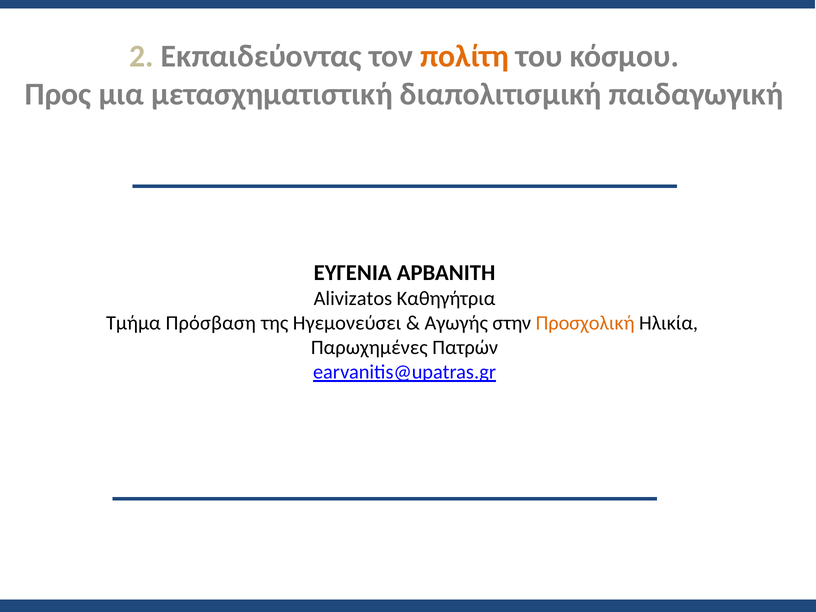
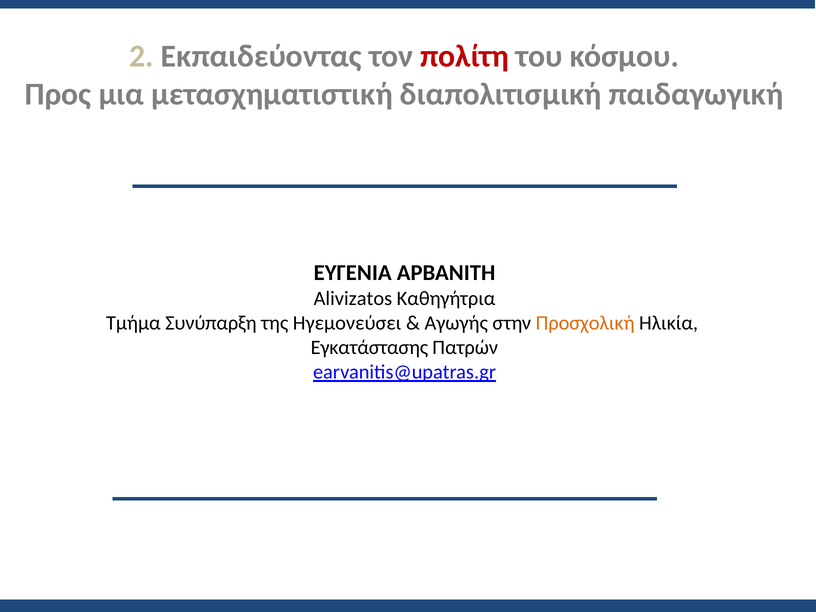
πολίτη colour: orange -> red
Πρόσβαση: Πρόσβαση -> Συνύπαρξη
Παρωχημένες: Παρωχημένες -> Εγκατάστασης
